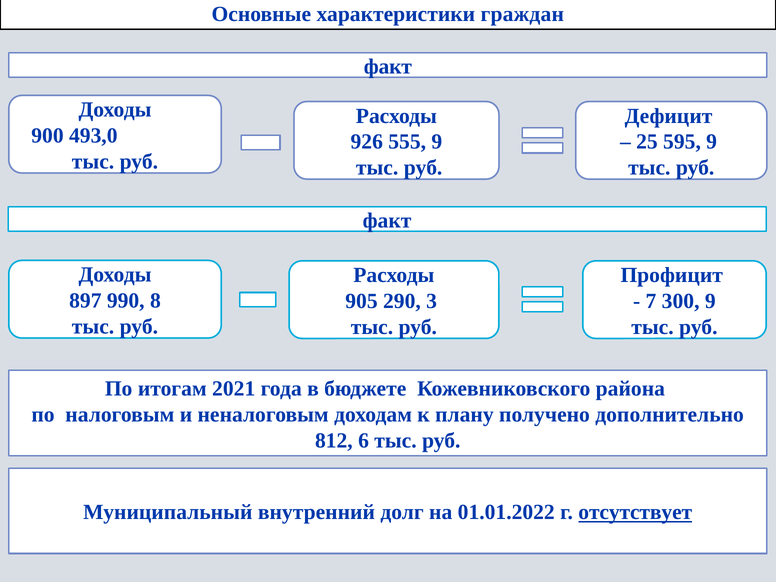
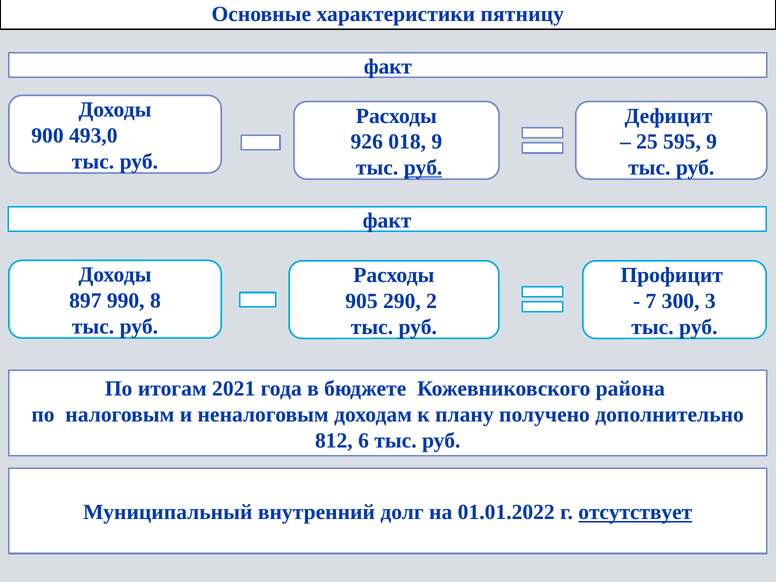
граждан: граждан -> пятницу
555: 555 -> 018
руб at (423, 168) underline: none -> present
290 3: 3 -> 2
300 9: 9 -> 3
